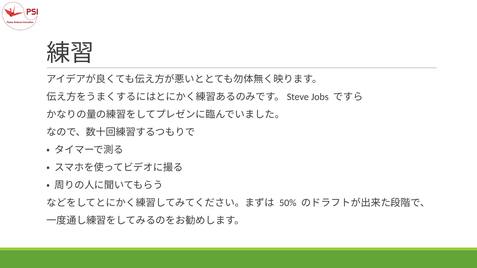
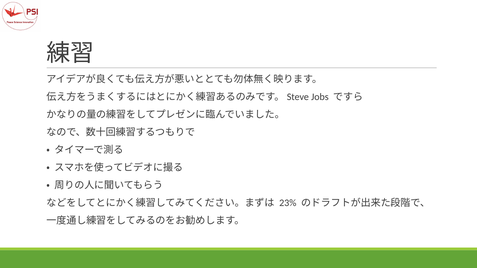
50%: 50% -> 23%
